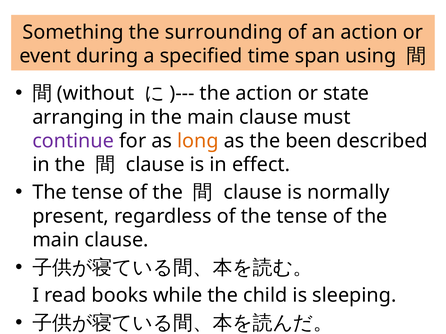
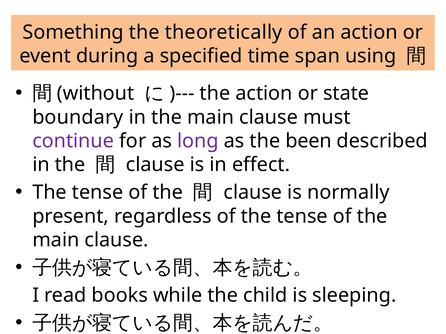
surrounding: surrounding -> theoretically
arranging: arranging -> boundary
long colour: orange -> purple
